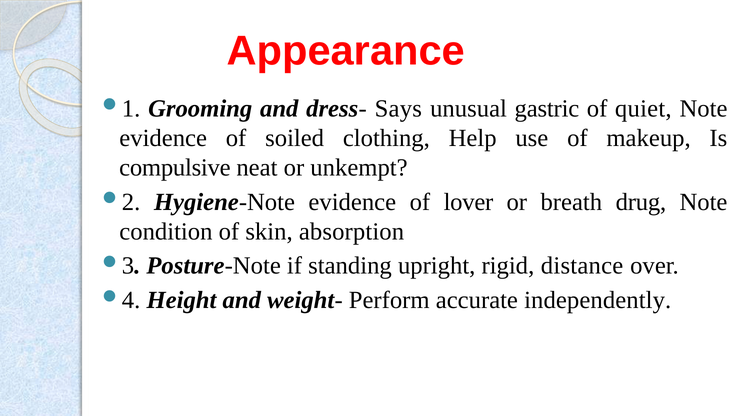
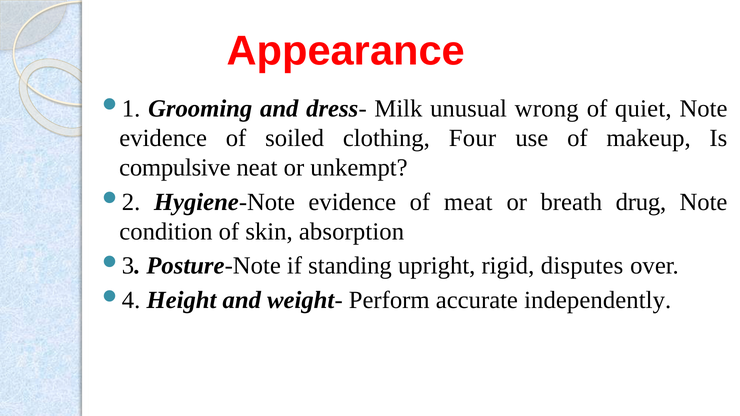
Says: Says -> Milk
gastric: gastric -> wrong
Help: Help -> Four
lover: lover -> meat
distance: distance -> disputes
